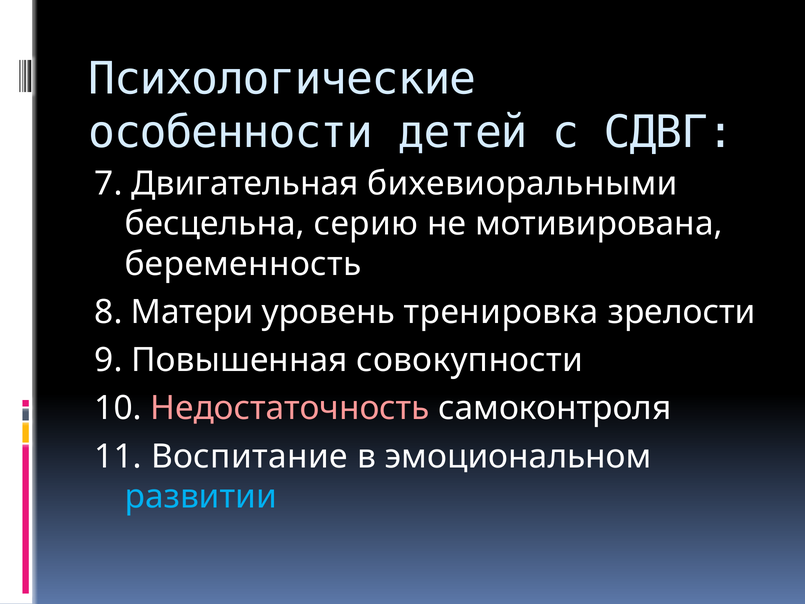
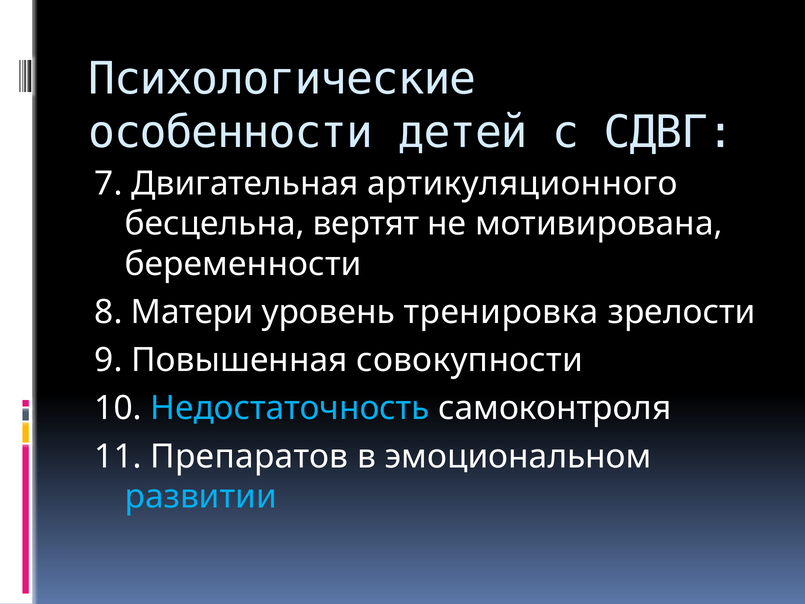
бихевиоральными: бихевиоральными -> артикуляционного
серию: серию -> вертят
беременность: беременность -> беременности
Недостаточность colour: pink -> light blue
Воспитание: Воспитание -> Препаратов
